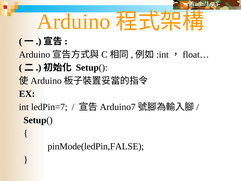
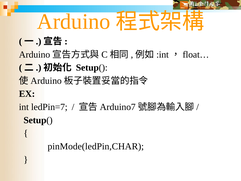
pinMode(ledPin,FALSE: pinMode(ledPin,FALSE -> pinMode(ledPin,CHAR
